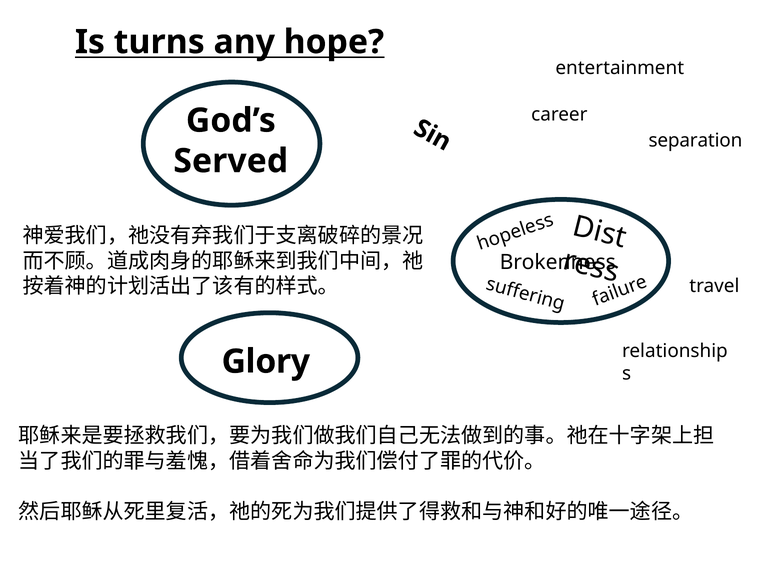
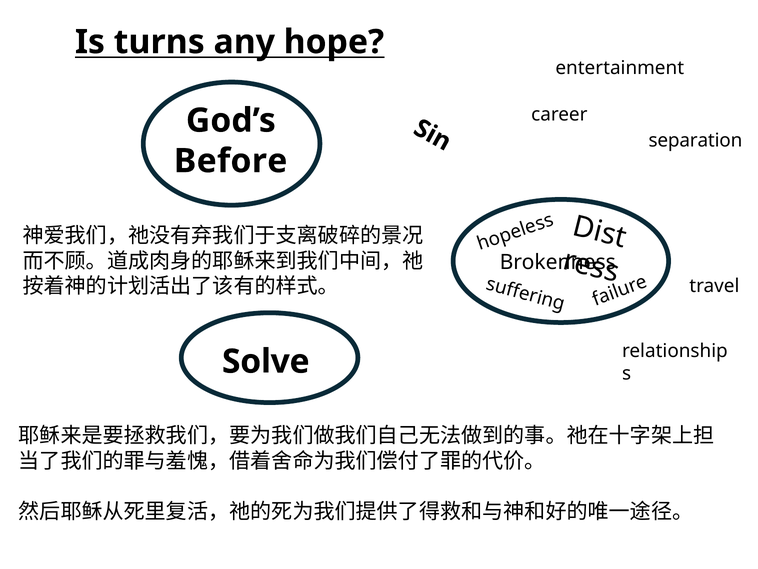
Served: Served -> Before
Glory: Glory -> Solve
